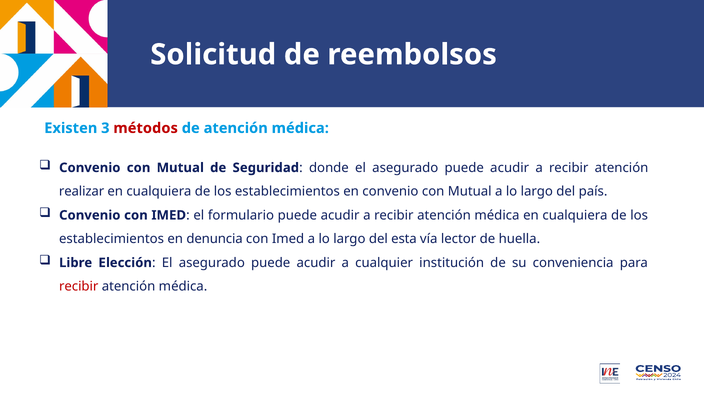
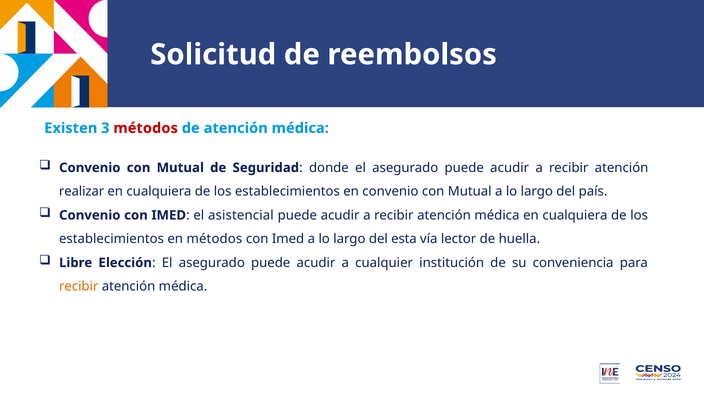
formulario: formulario -> asistencial
en denuncia: denuncia -> métodos
recibir at (79, 287) colour: red -> orange
